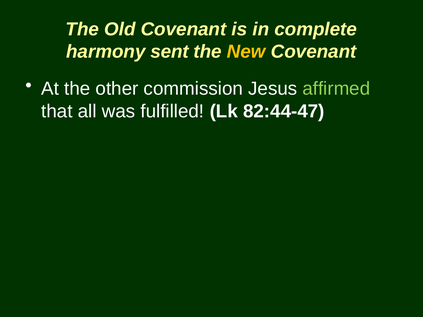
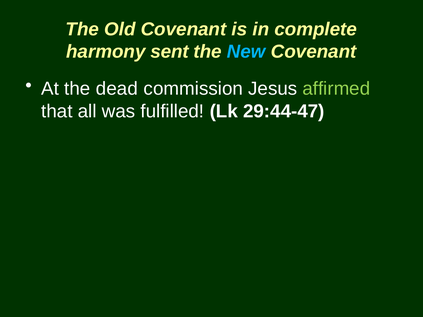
New colour: yellow -> light blue
other: other -> dead
82:44-47: 82:44-47 -> 29:44-47
